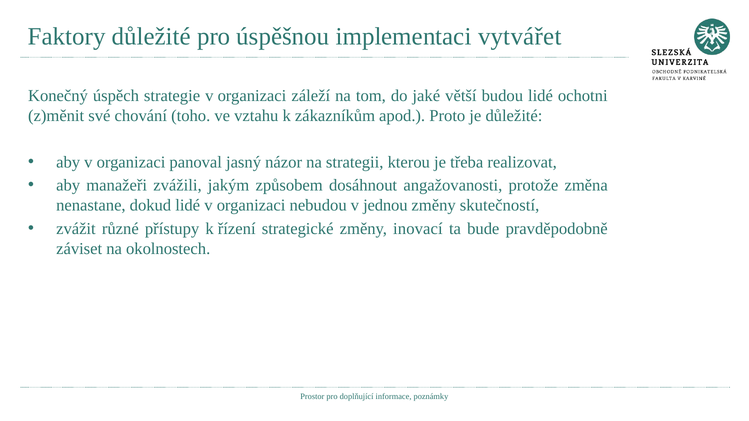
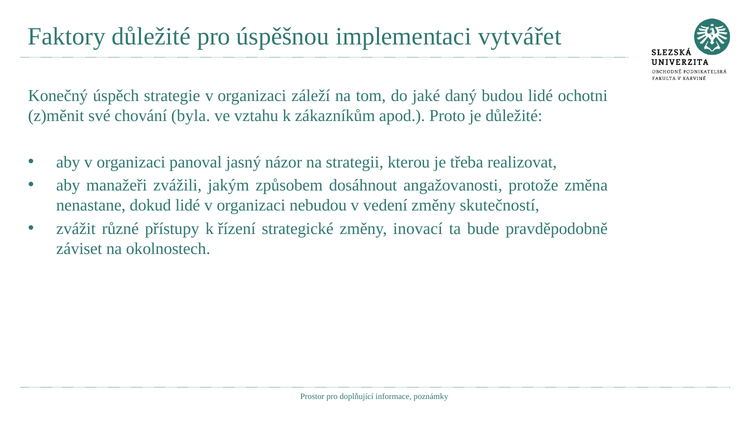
větší: větší -> daný
toho: toho -> byla
jednou: jednou -> vedení
